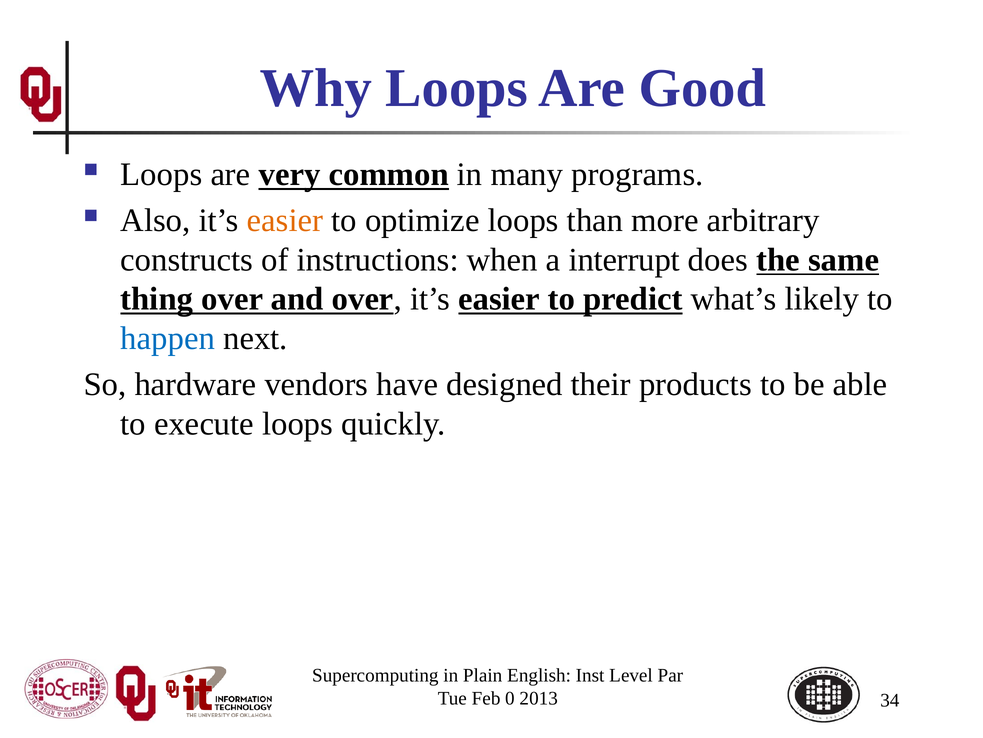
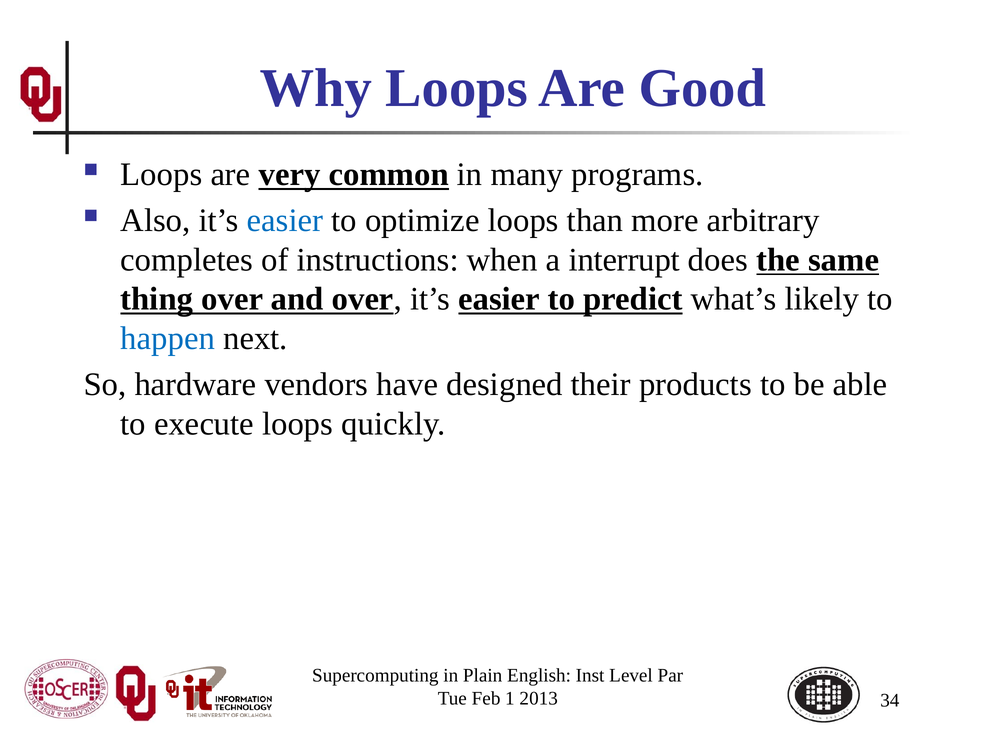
easier at (285, 220) colour: orange -> blue
constructs: constructs -> completes
0: 0 -> 1
